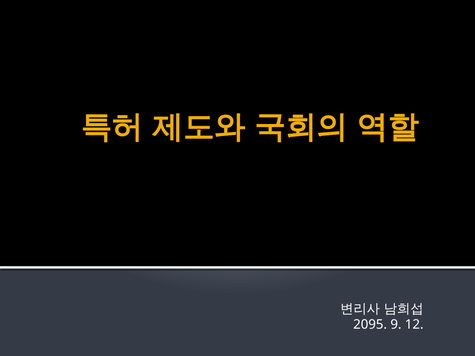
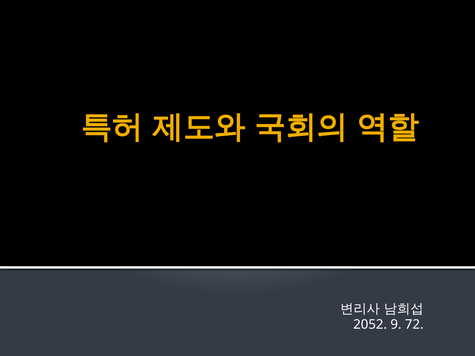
2095: 2095 -> 2052
12: 12 -> 72
